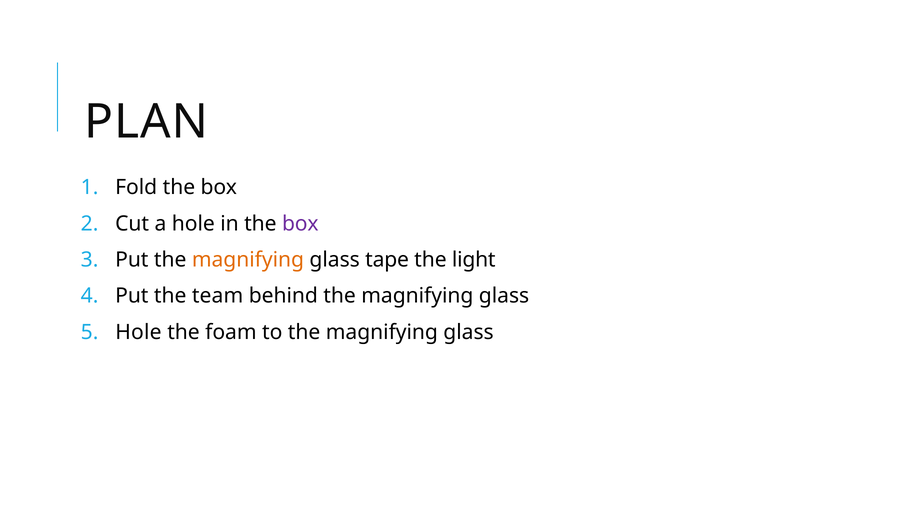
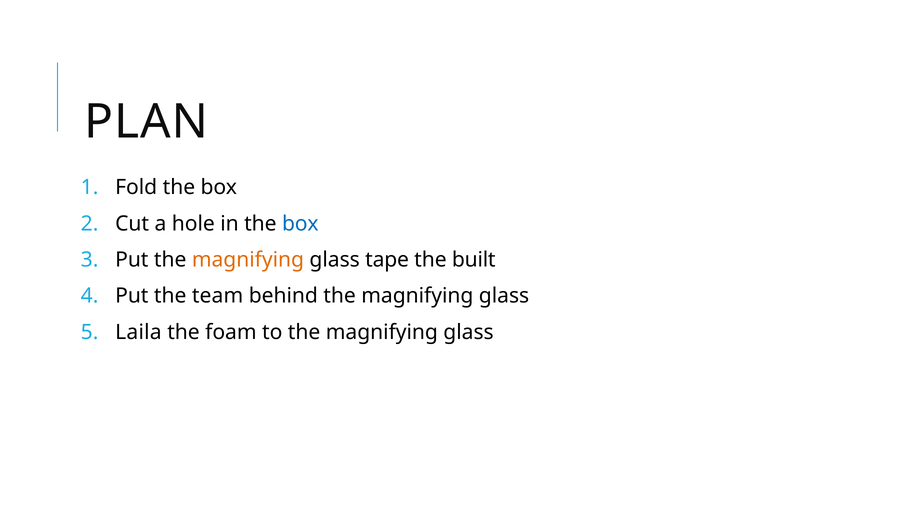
box at (300, 223) colour: purple -> blue
light: light -> built
Hole at (138, 332): Hole -> Laila
